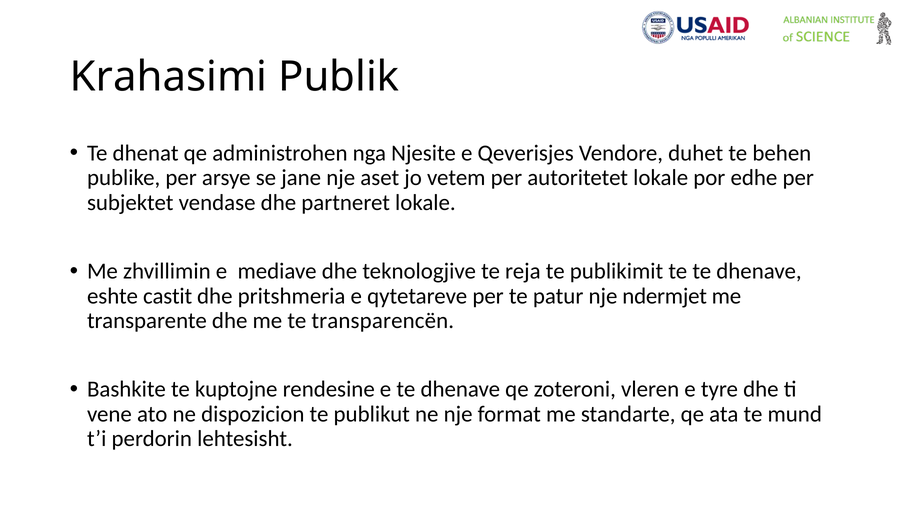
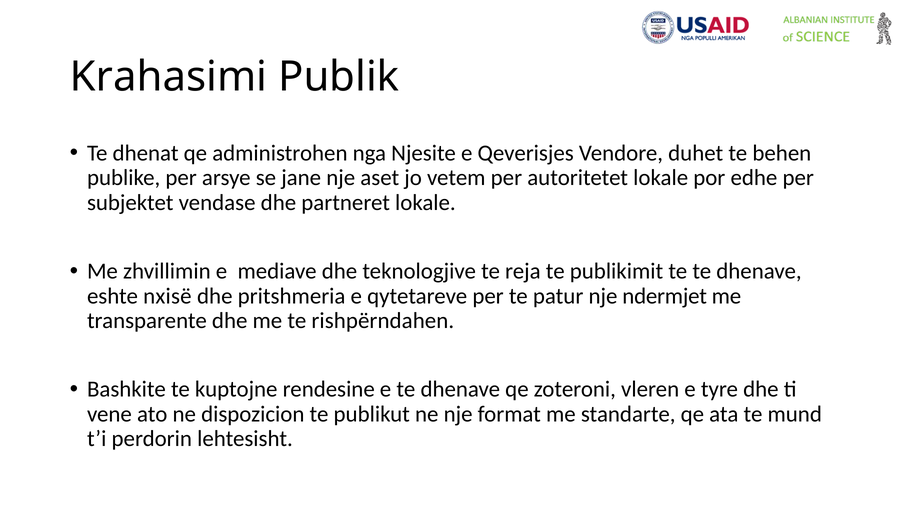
castit: castit -> nxisë
transparencën: transparencën -> rishpërndahen
